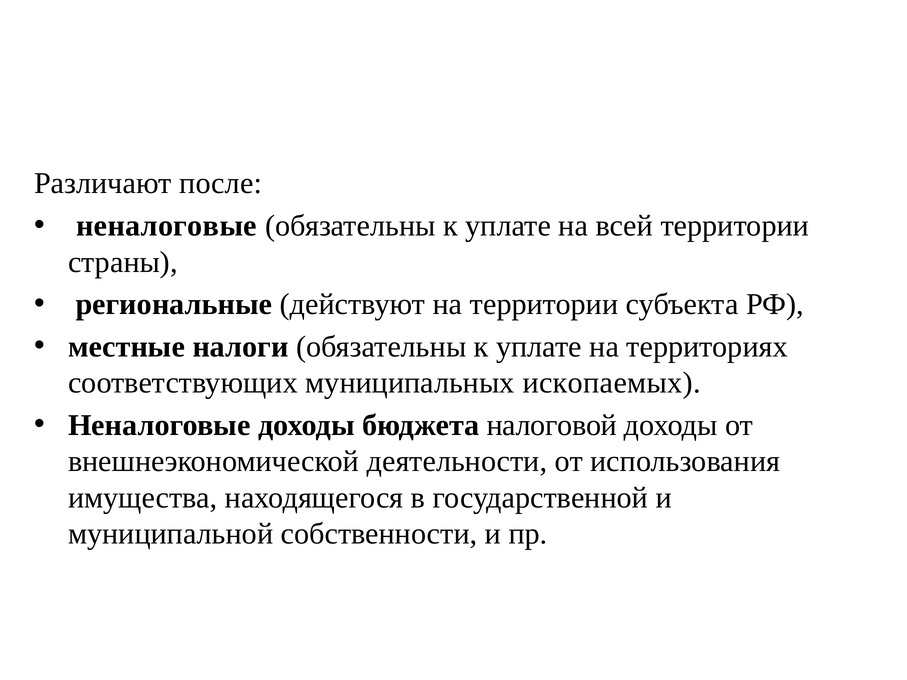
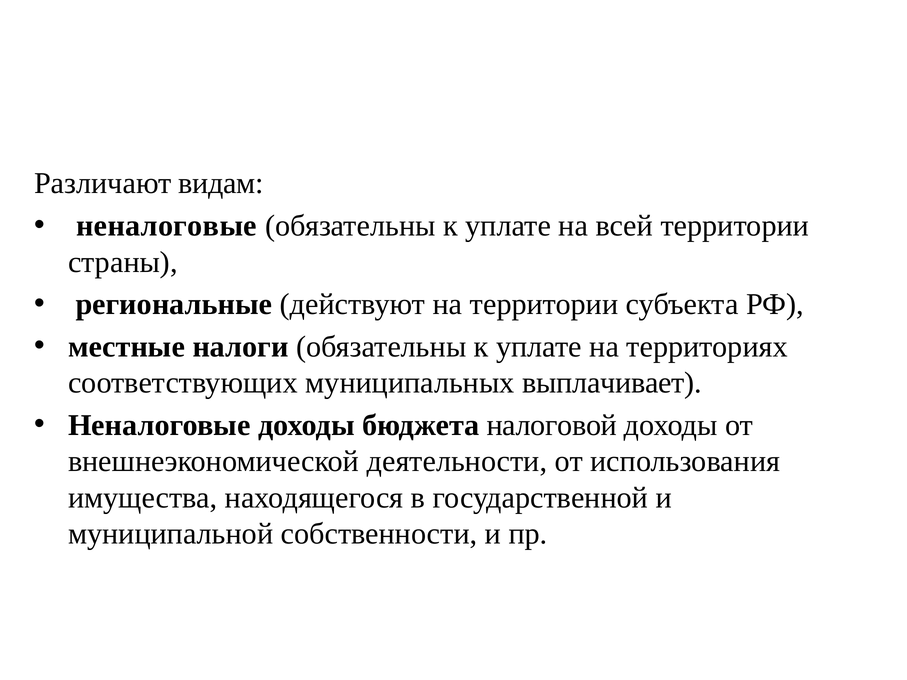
после: после -> видам
ископаемых: ископаемых -> выплачивает
